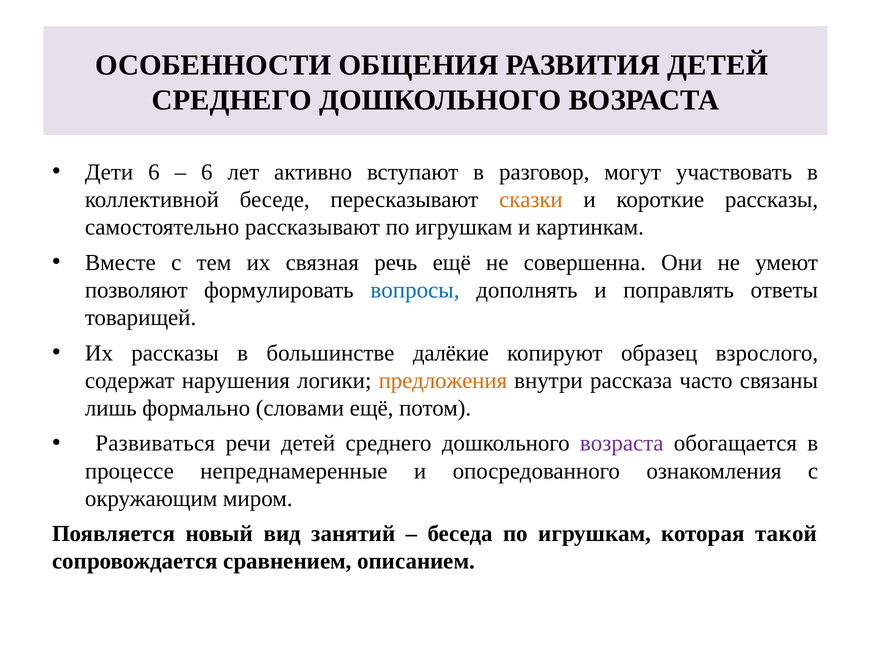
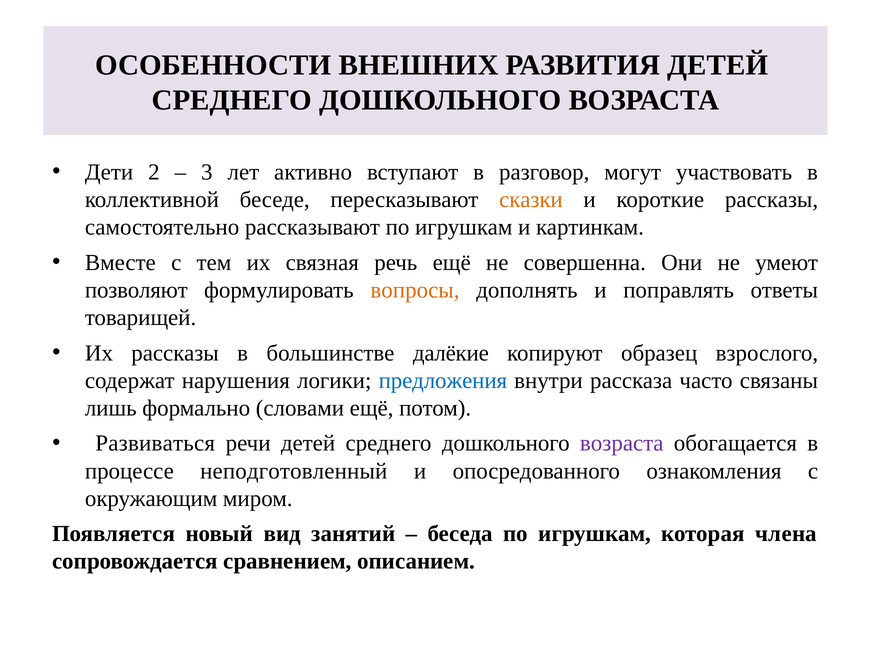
ОБЩЕНИЯ: ОБЩЕНИЯ -> ВНЕШНИХ
Дети 6: 6 -> 2
6 at (207, 172): 6 -> 3
вопросы colour: blue -> orange
предложения colour: orange -> blue
непреднамеренные: непреднамеренные -> неподготовленный
такой: такой -> члена
